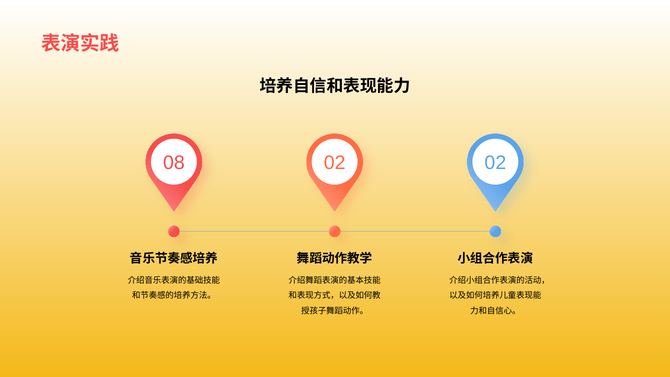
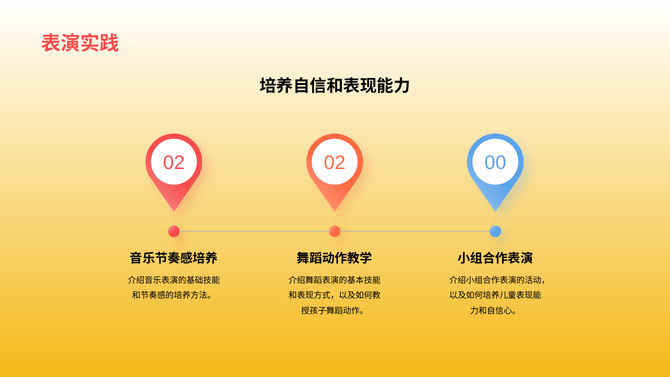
8 at (179, 163): 8 -> 2
2 at (501, 163): 2 -> 0
